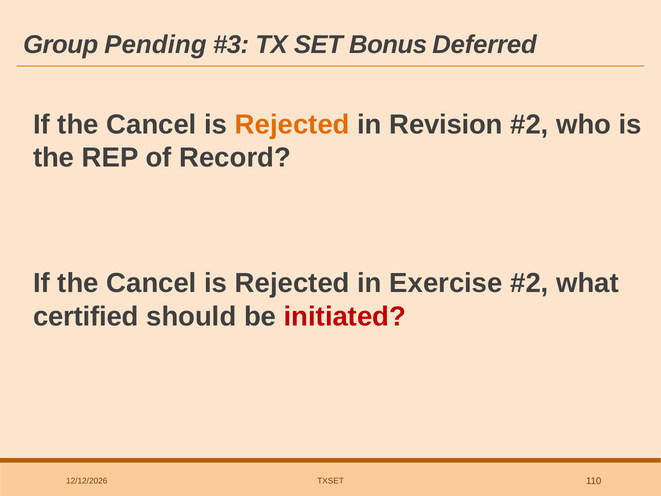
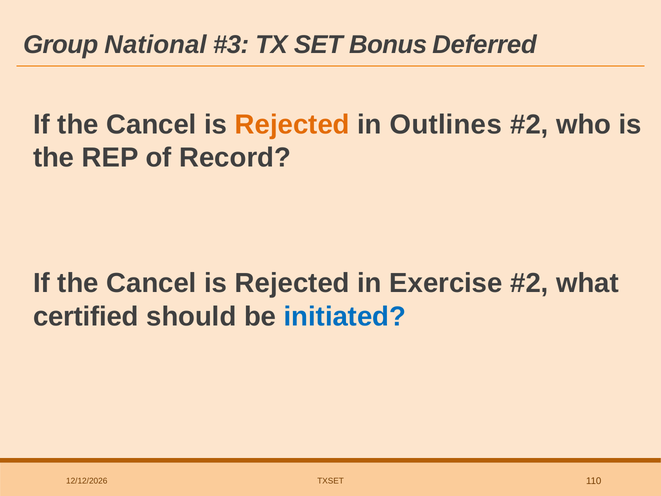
Pending: Pending -> National
Revision: Revision -> Outlines
initiated colour: red -> blue
